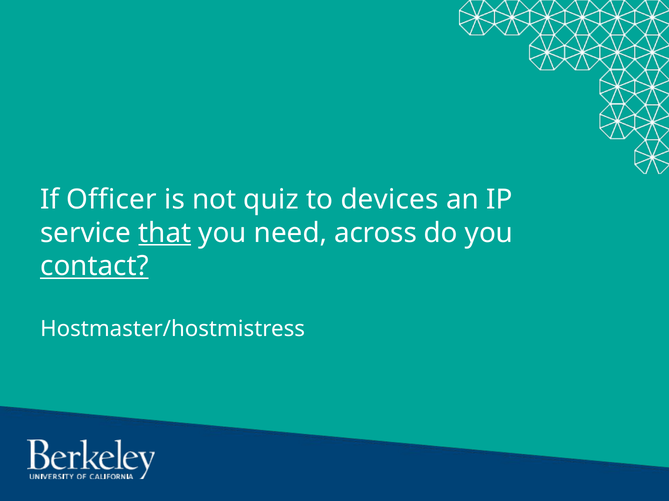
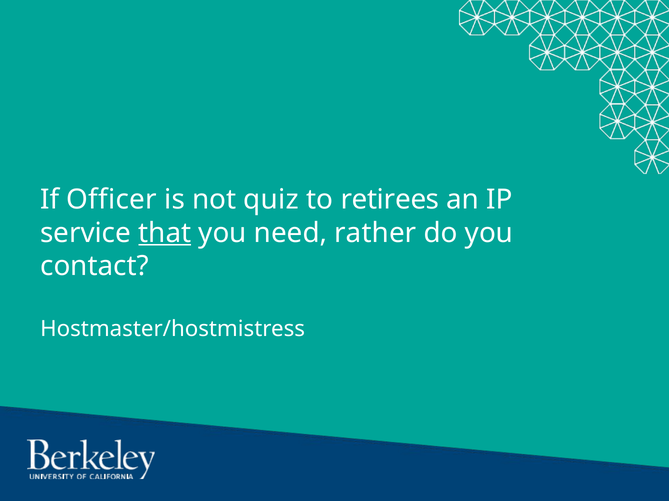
devices: devices -> retirees
across: across -> rather
contact underline: present -> none
